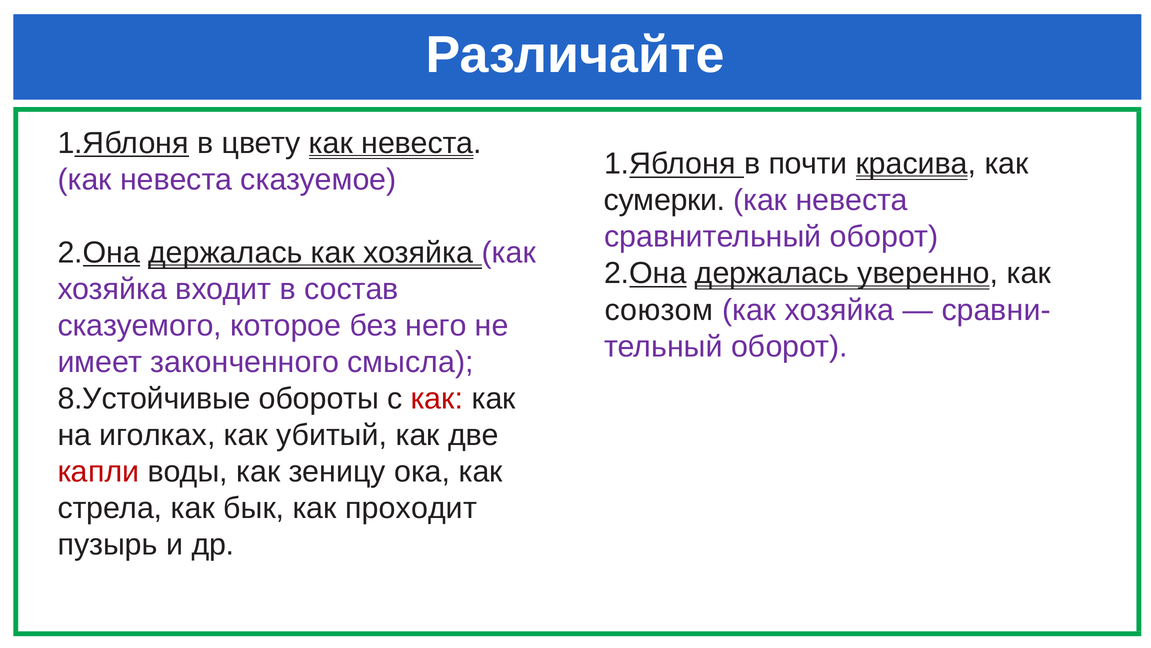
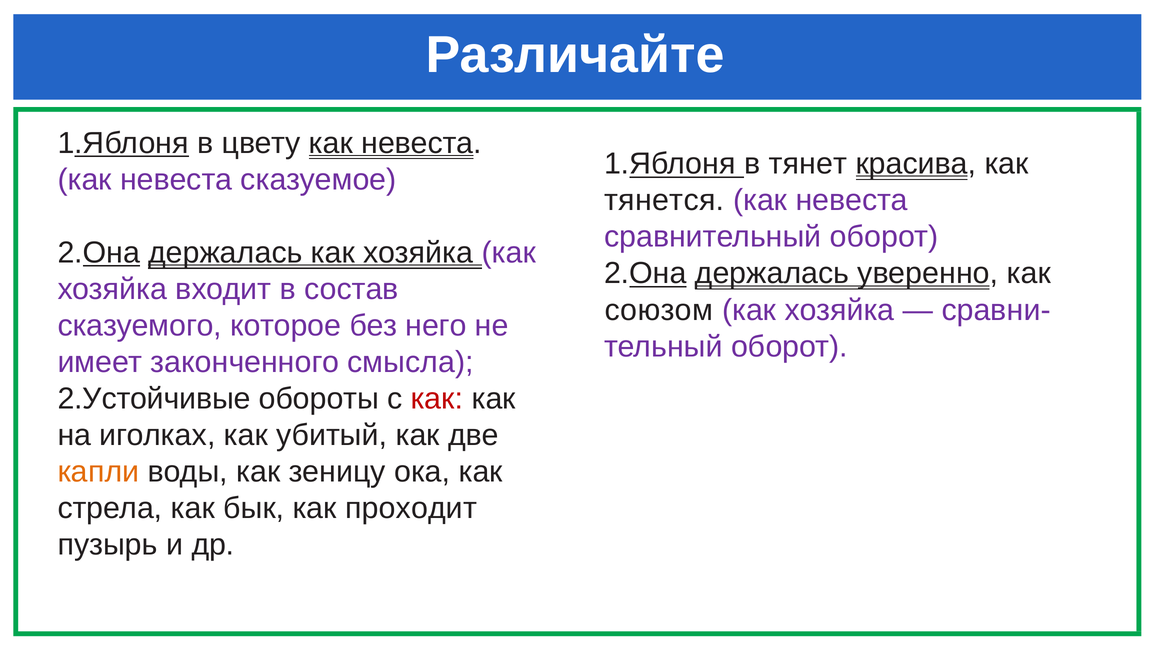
почти: почти -> тянет
сумерки: сумерки -> тянется
8.Устойчивые: 8.Устойчивые -> 2.Устойчивые
капли colour: red -> orange
